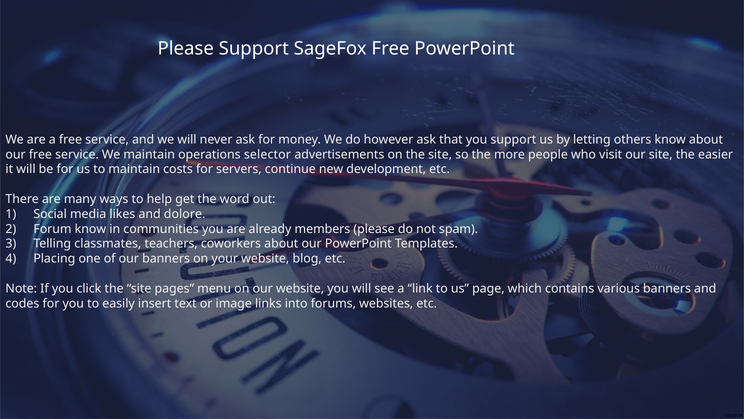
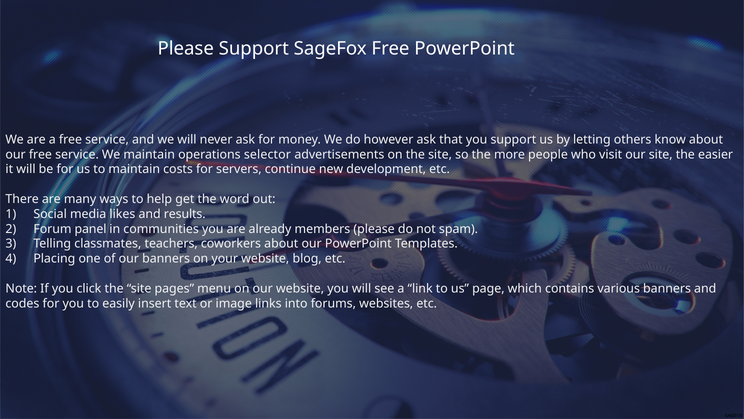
dolore: dolore -> results
Forum know: know -> panel
